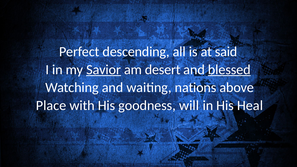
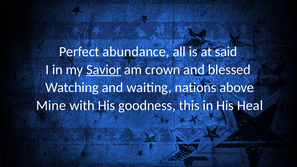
descending: descending -> abundance
desert: desert -> crown
blessed underline: present -> none
Place: Place -> Mine
will: will -> this
